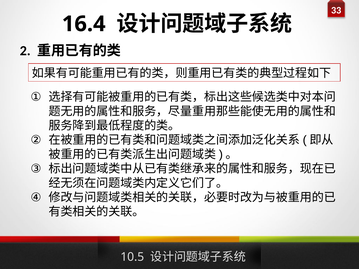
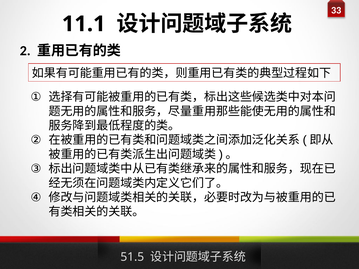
16.4: 16.4 -> 11.1
10.5: 10.5 -> 51.5
